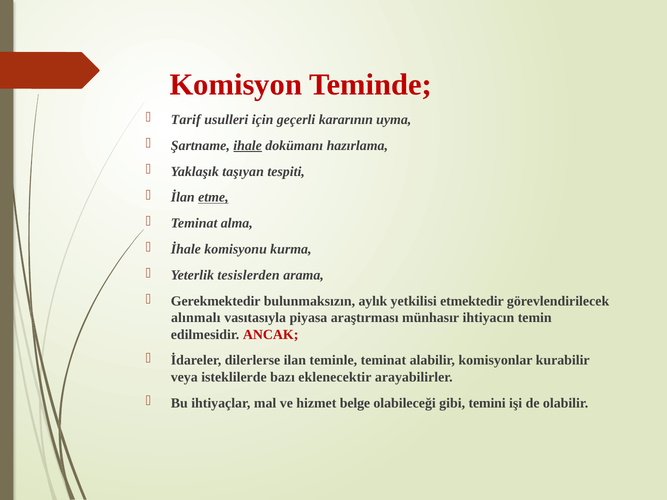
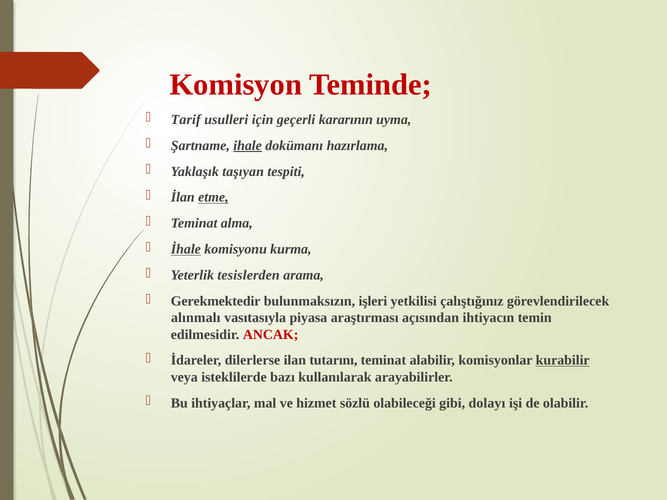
İhale underline: none -> present
aylık: aylık -> işleri
etmektedir: etmektedir -> çalıştığınız
münhasır: münhasır -> açısından
teminle: teminle -> tutarını
kurabilir underline: none -> present
eklenecektir: eklenecektir -> kullanılarak
belge: belge -> sözlü
temini: temini -> dolayı
